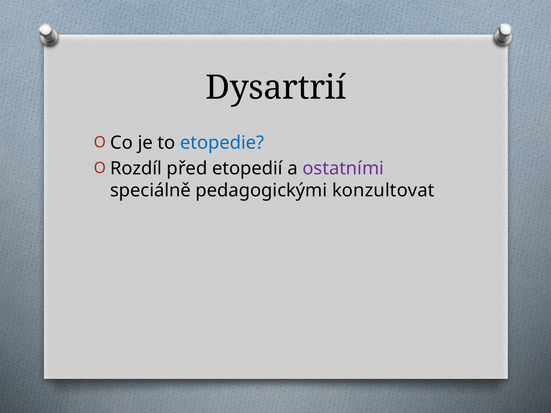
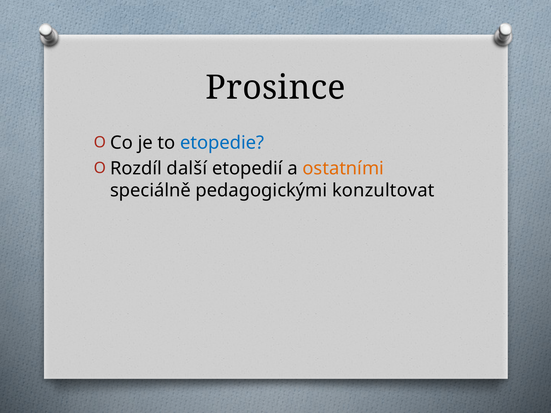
Dysartrií: Dysartrií -> Prosince
před: před -> další
ostatními colour: purple -> orange
